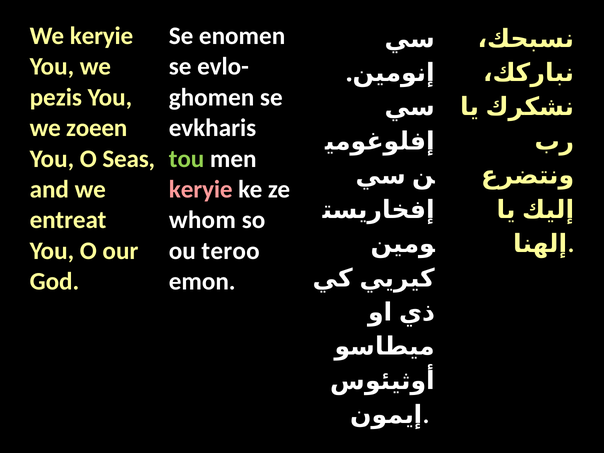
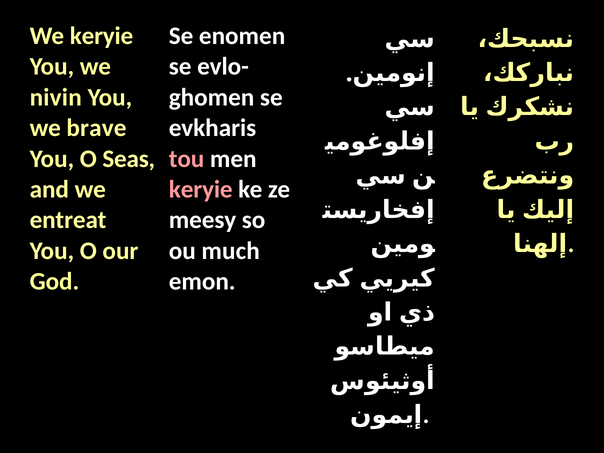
pezis: pezis -> nivin
zoeen: zoeen -> brave
tou colour: light green -> pink
whom: whom -> meesy
teroo: teroo -> much
